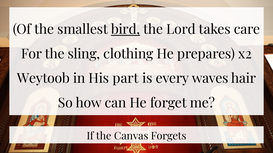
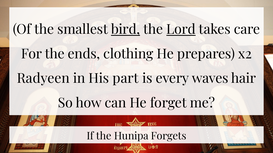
Lord underline: none -> present
sling: sling -> ends
Weytoob: Weytoob -> Radyeen
Canvas: Canvas -> Hunipa
